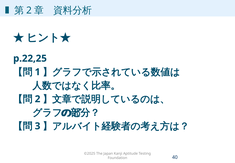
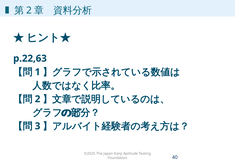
p.22,25: p.22,25 -> p.22,63
